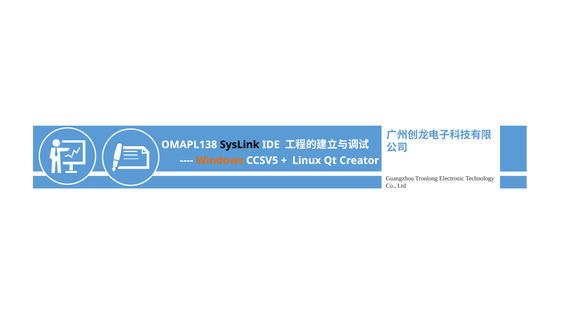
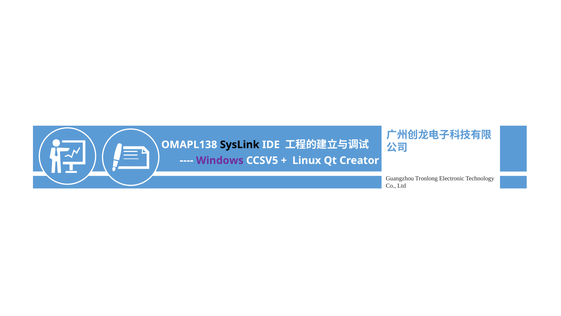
Windows colour: orange -> purple
